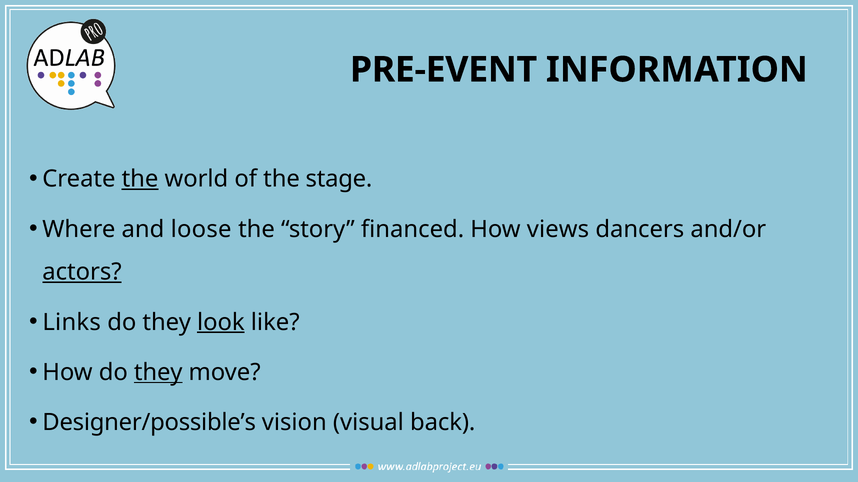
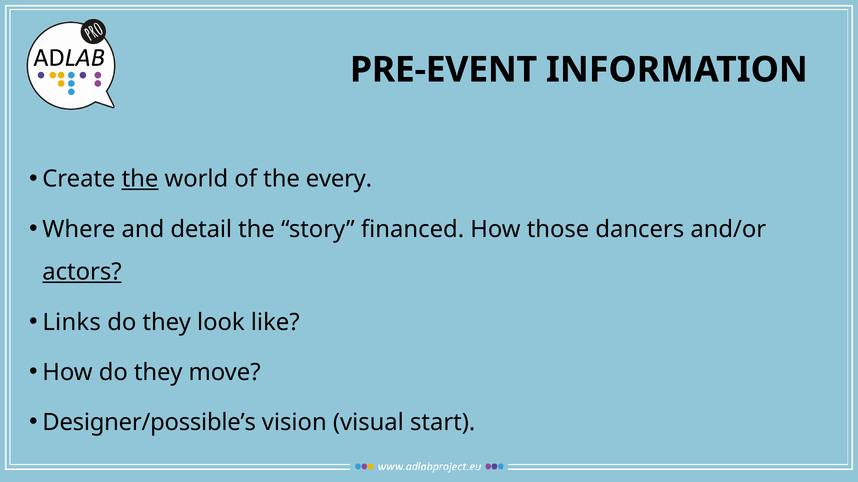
stage: stage -> every
loose: loose -> detail
views: views -> those
look underline: present -> none
they at (158, 373) underline: present -> none
back: back -> start
